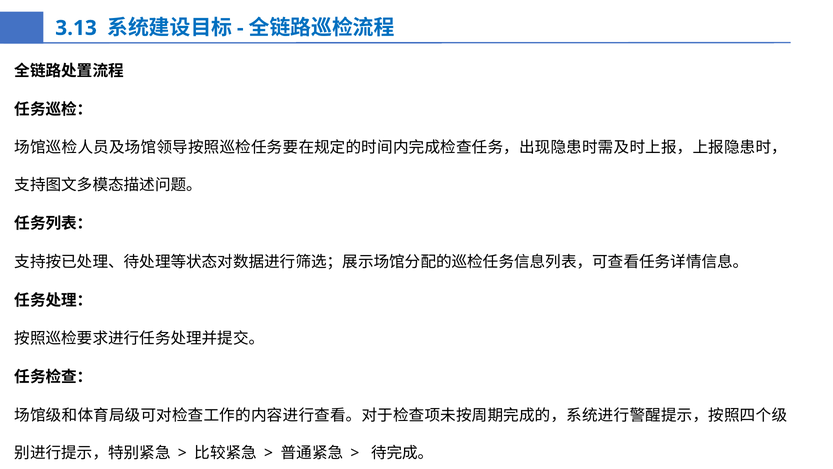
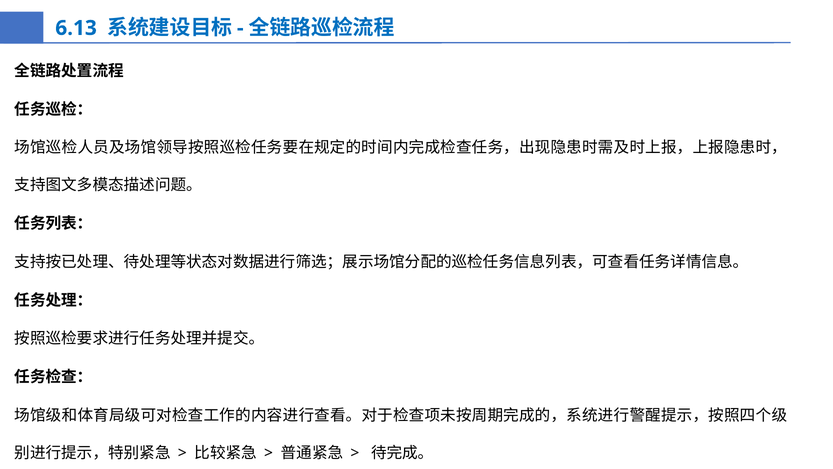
3.13: 3.13 -> 6.13
